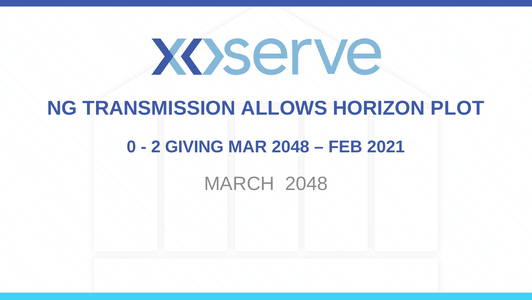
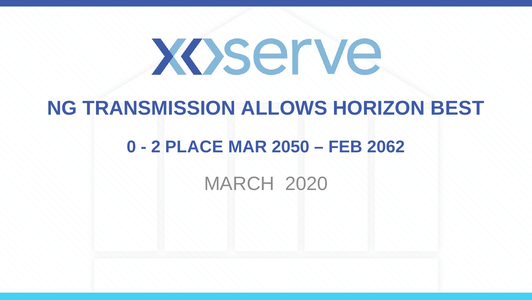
PLOT: PLOT -> BEST
GIVING: GIVING -> PLACE
MAR 2048: 2048 -> 2050
2021: 2021 -> 2062
MARCH 2048: 2048 -> 2020
